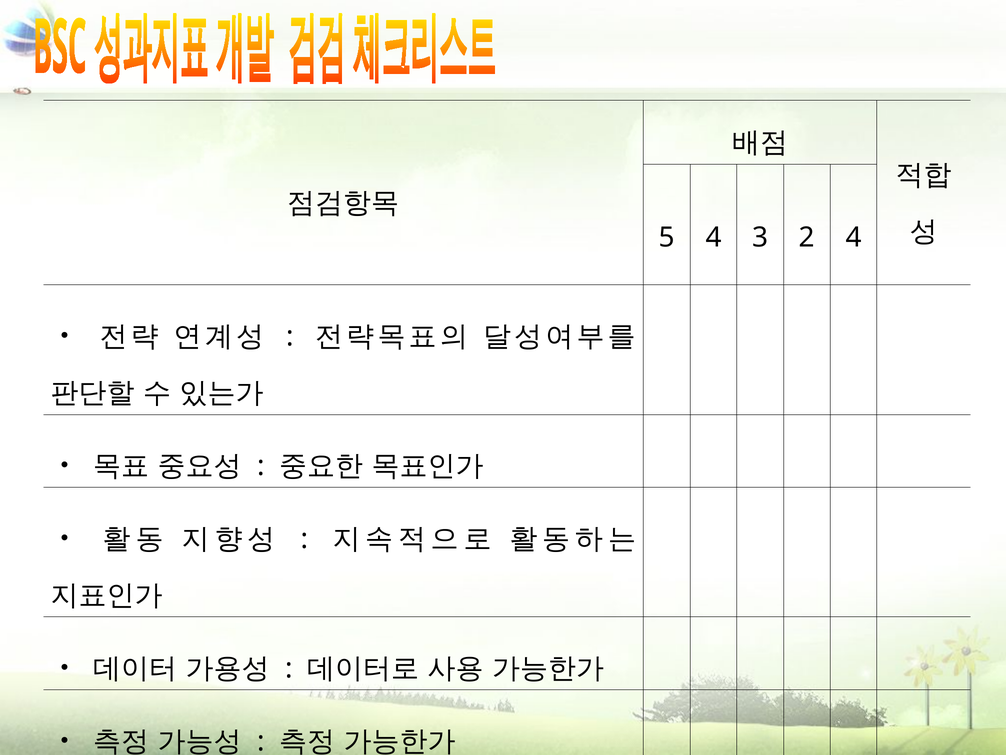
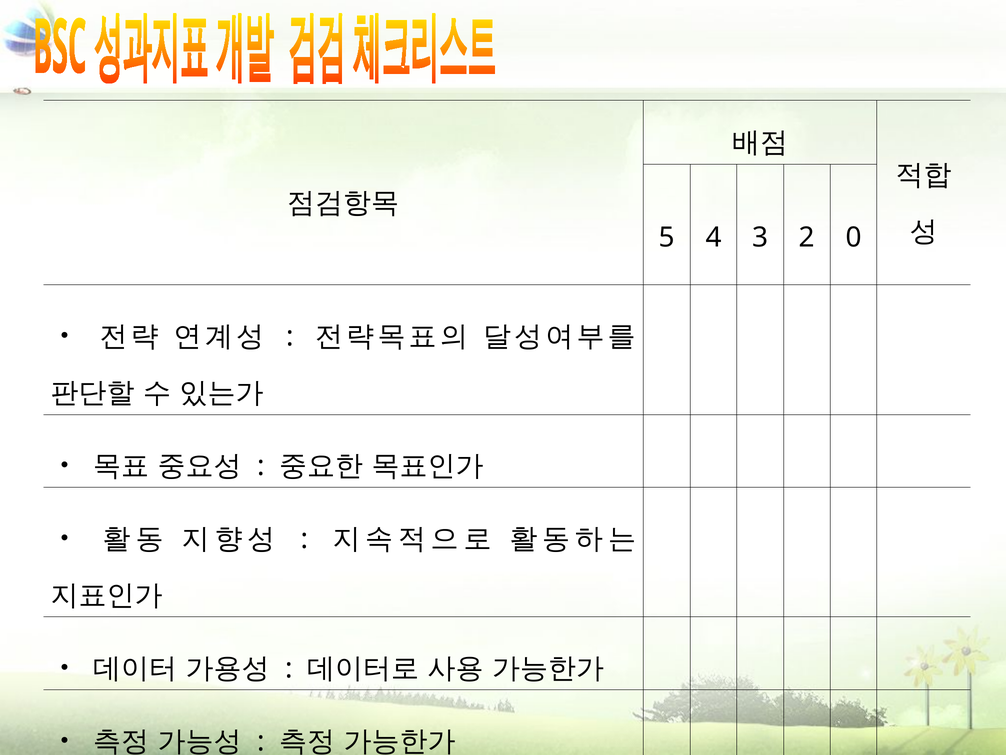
2 4: 4 -> 0
